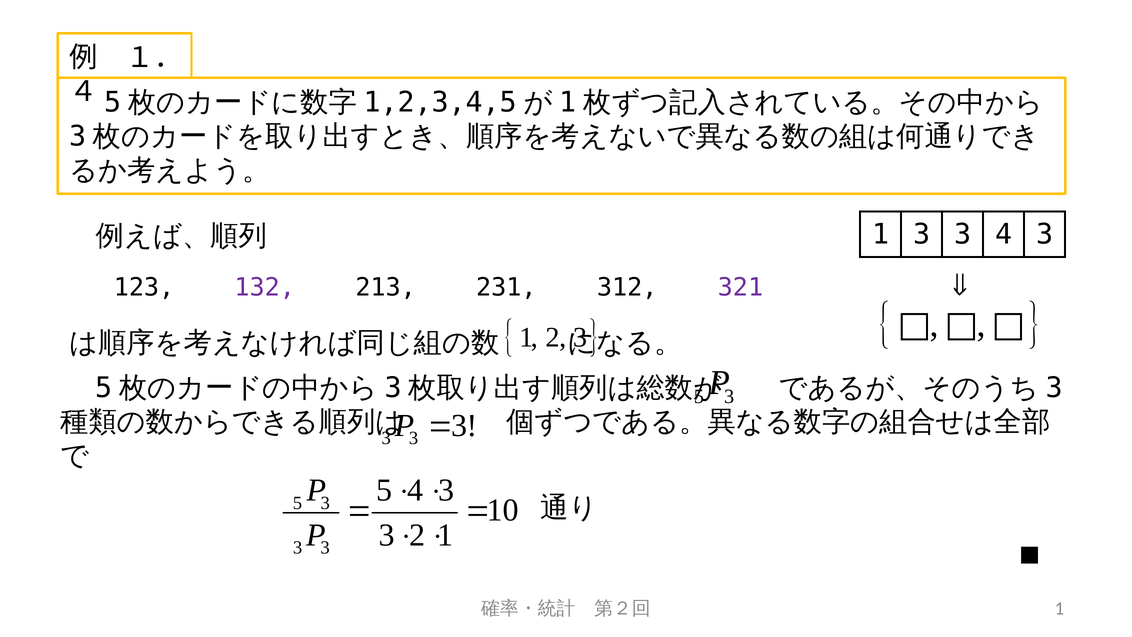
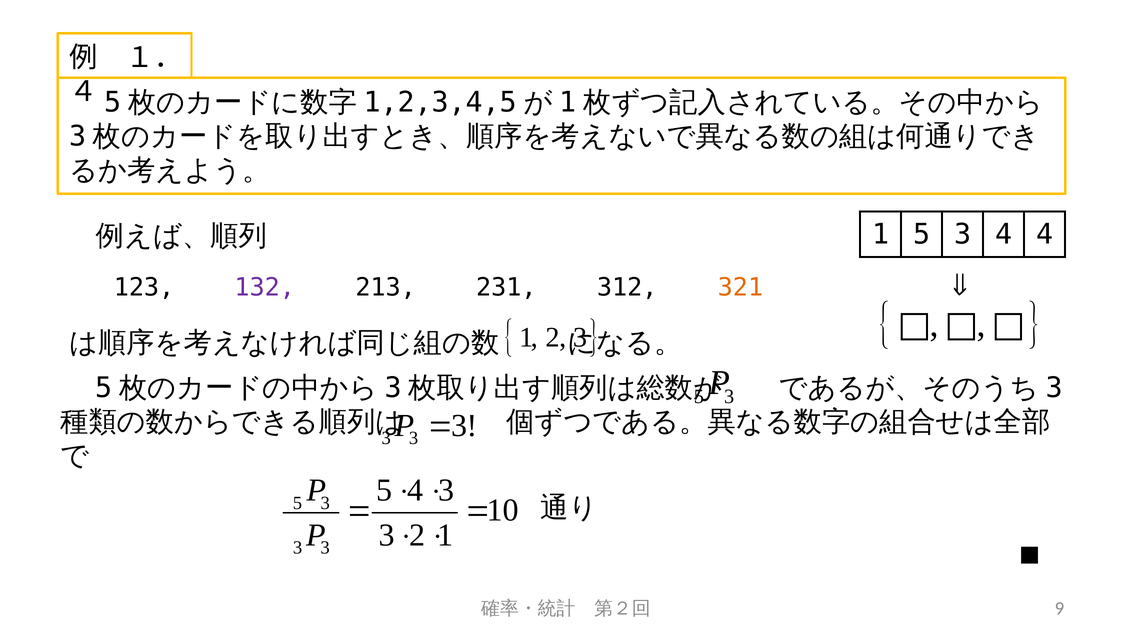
1 3: 3 -> 5
3 4 3: 3 -> 4
321 colour: purple -> orange
1 at (1059, 608): 1 -> 9
